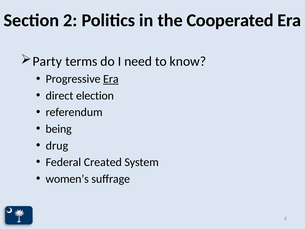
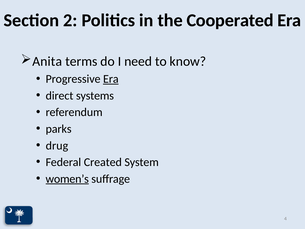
Party: Party -> Anita
election: election -> systems
being: being -> parks
women’s underline: none -> present
